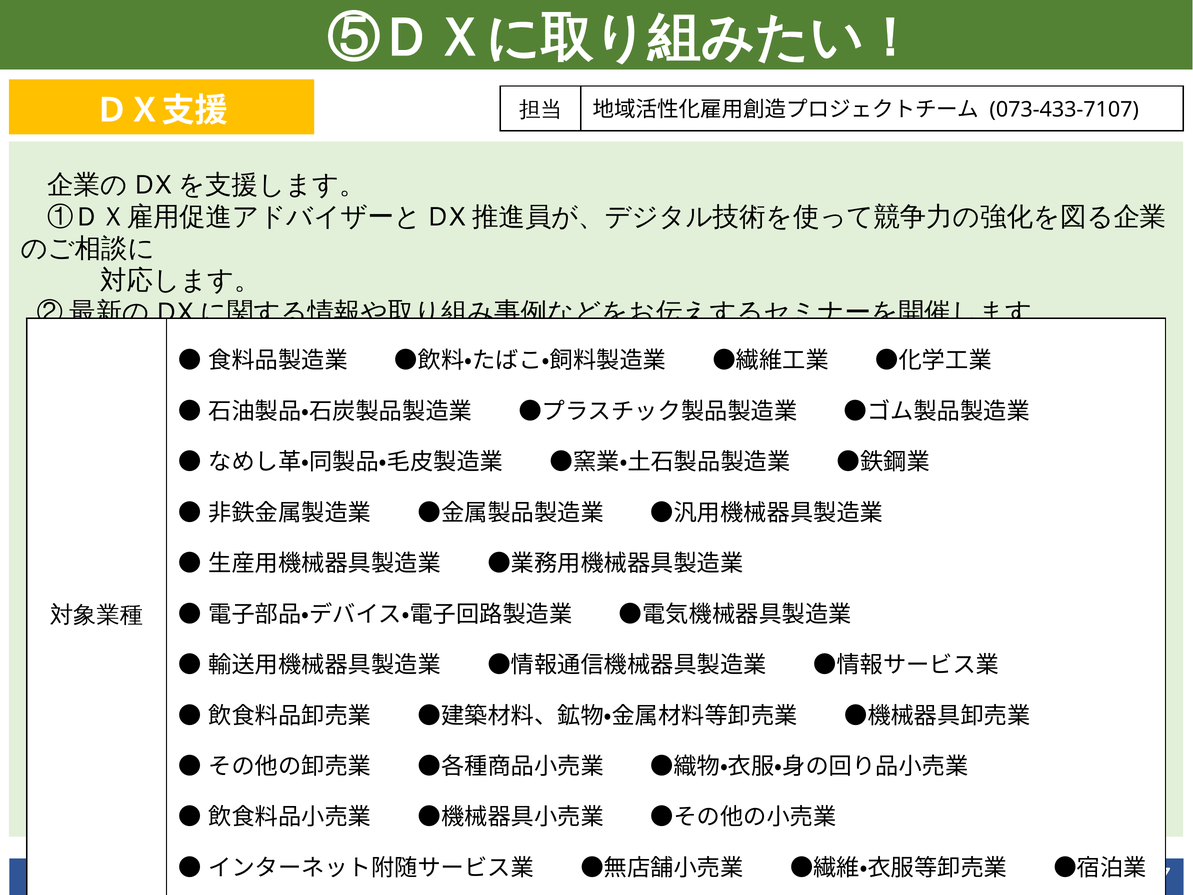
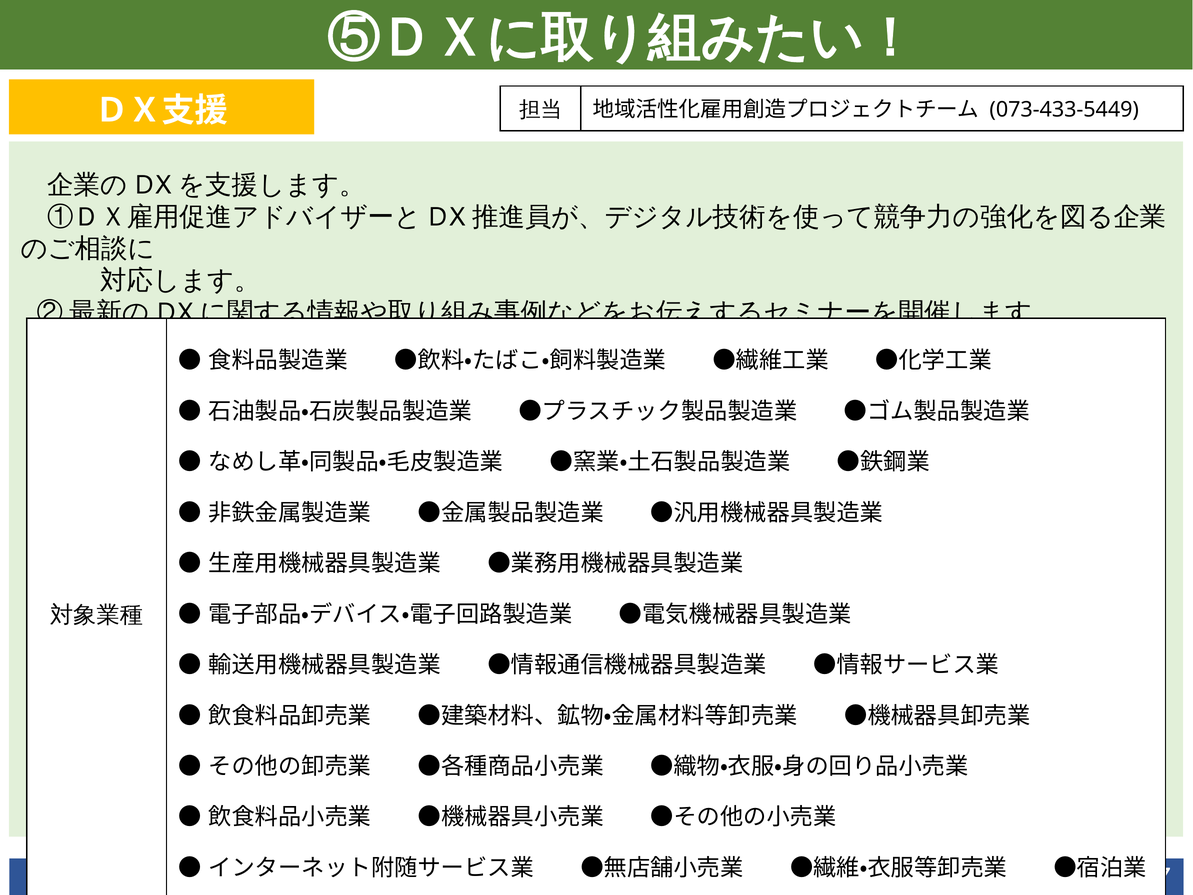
073-433-7107: 073-433-7107 -> 073-433-5449
